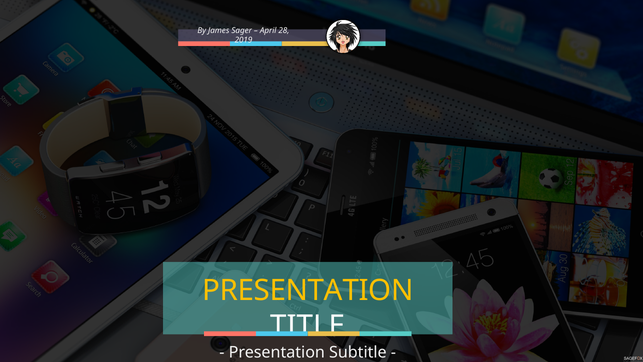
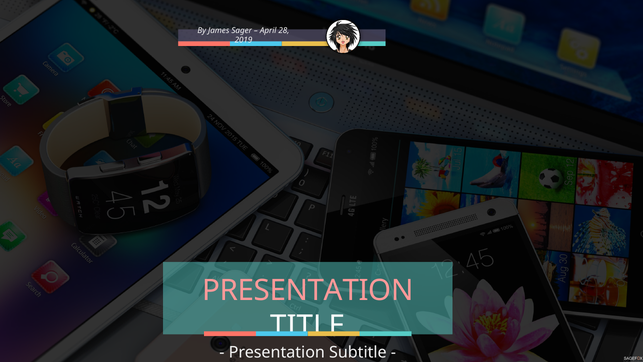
PRESENTATION at (308, 290) colour: yellow -> pink
